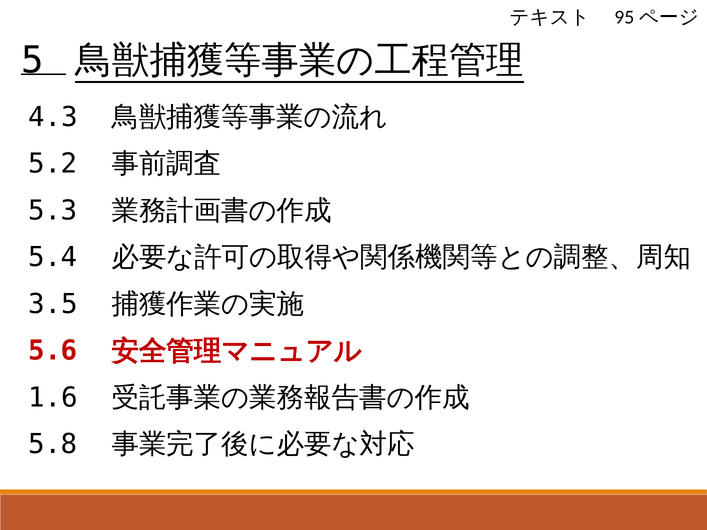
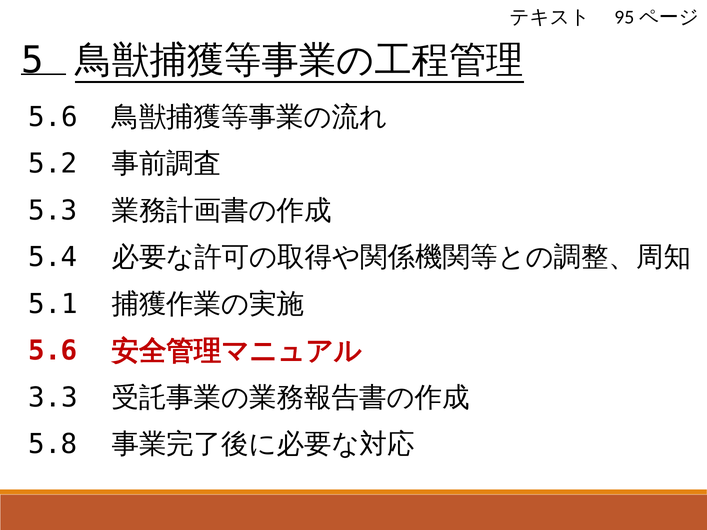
4.3 at (53, 117): 4.3 -> 5.6
3.5: 3.5 -> 5.1
1.6: 1.6 -> 3.3
